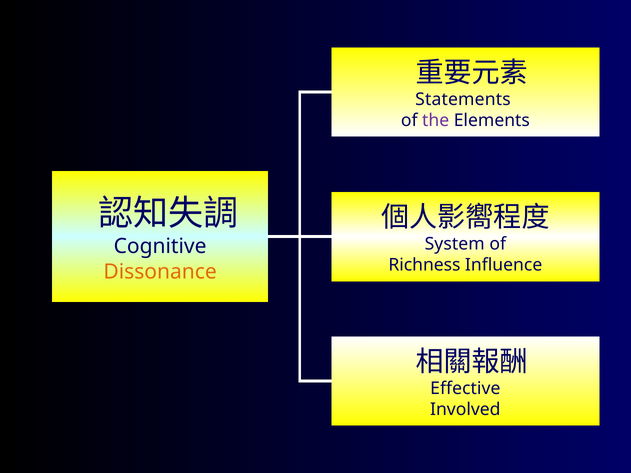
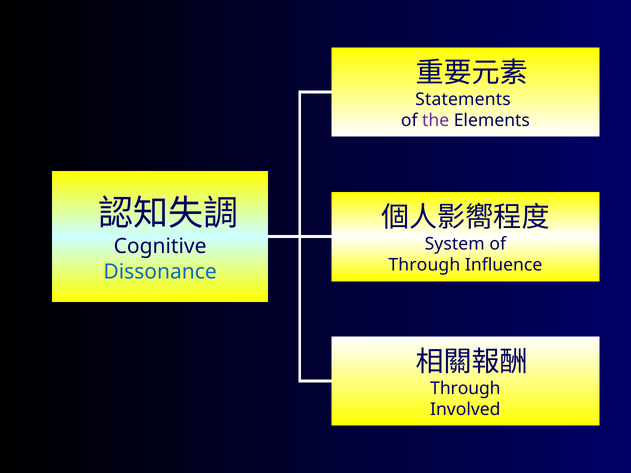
Richness at (424, 265): Richness -> Through
Dissonance colour: orange -> blue
Effective at (465, 389): Effective -> Through
